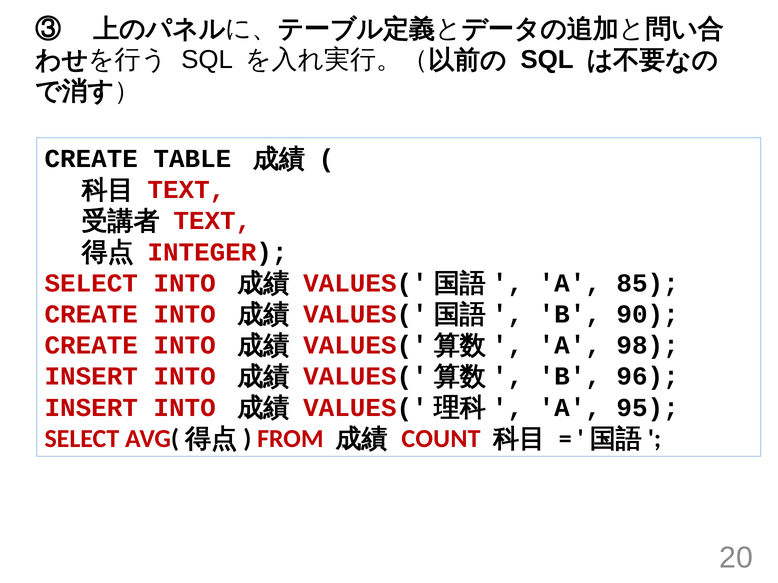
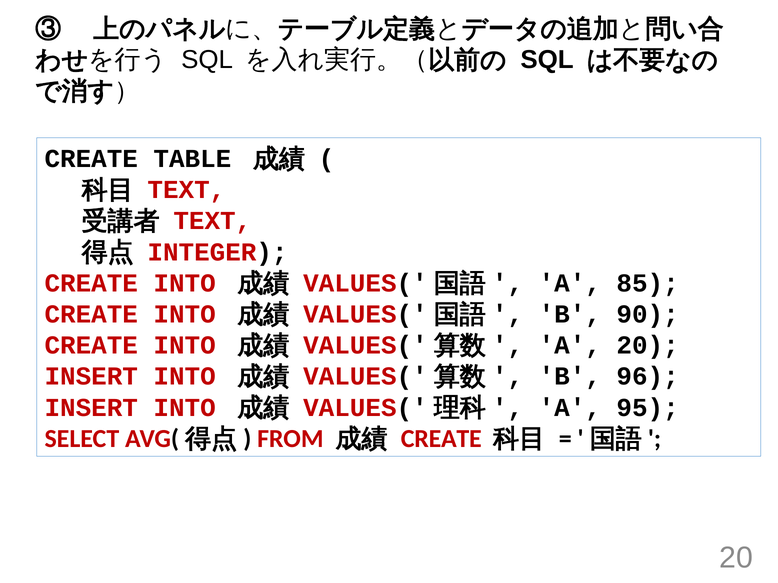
SELECT at (91, 283): SELECT -> CREATE
A 98: 98 -> 20
COUNT at (441, 439): COUNT -> CREATE
